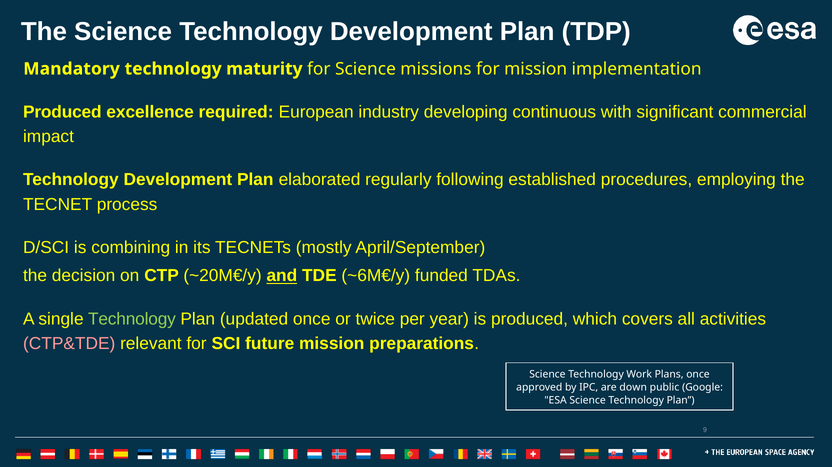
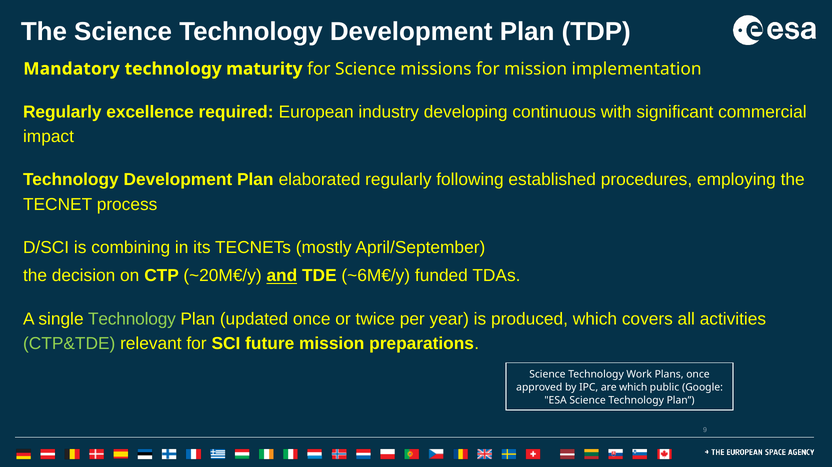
Produced at (62, 112): Produced -> Regularly
CTP&TDE colour: pink -> light green
are down: down -> which
